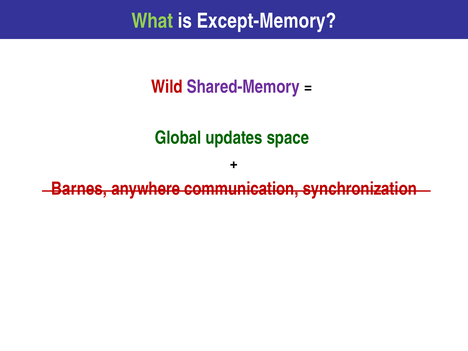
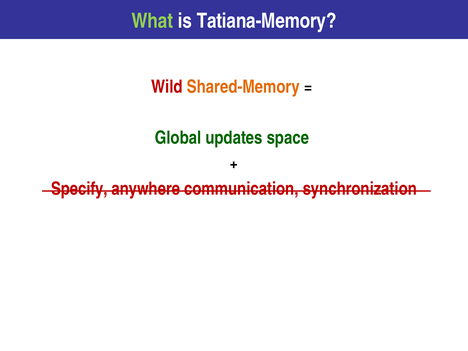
Except-Memory: Except-Memory -> Tatiana-Memory
Shared-Memory colour: purple -> orange
Barnes: Barnes -> Specify
